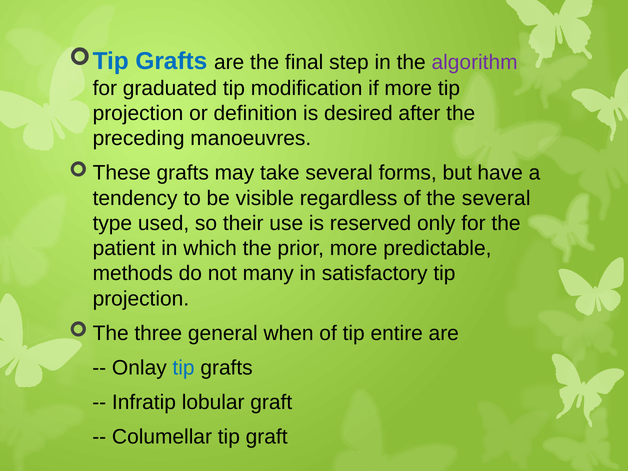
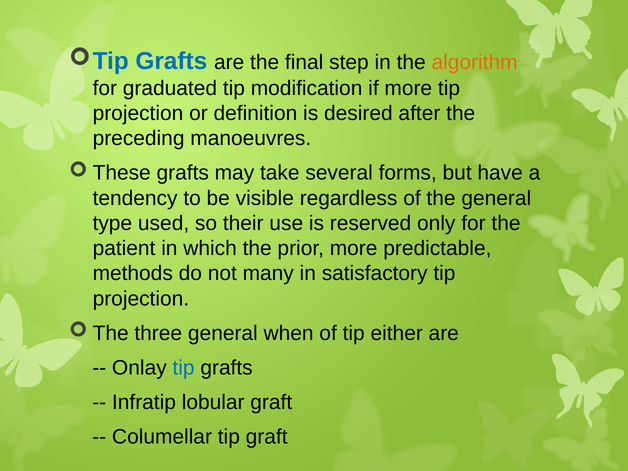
algorithm colour: purple -> orange
the several: several -> general
entire: entire -> either
